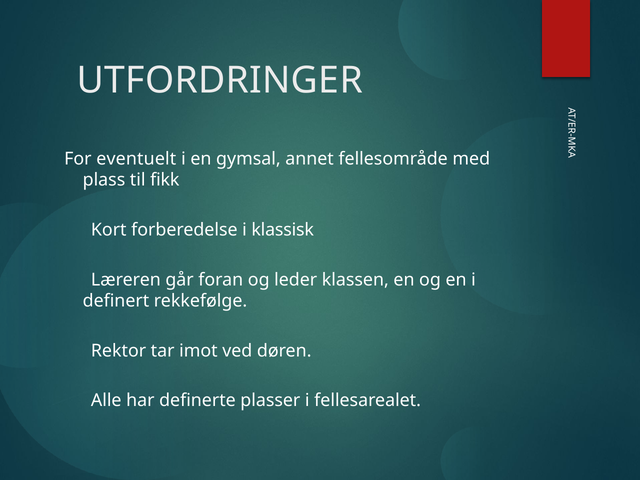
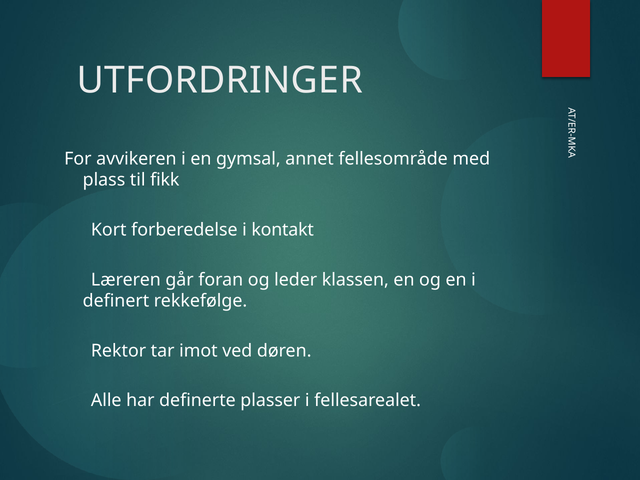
eventuelt: eventuelt -> avvikeren
klassisk: klassisk -> kontakt
